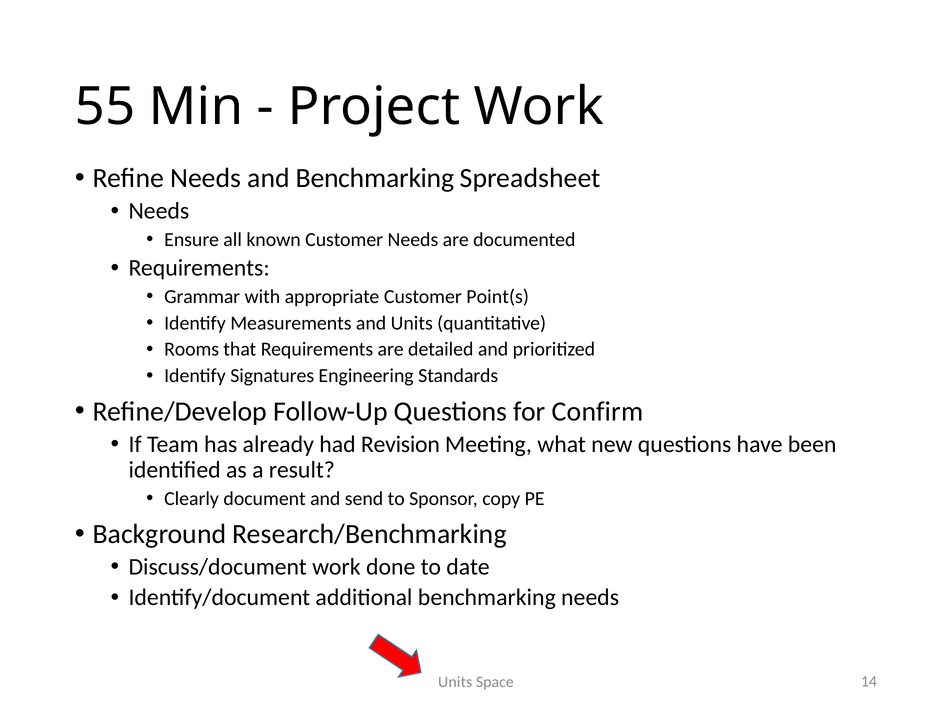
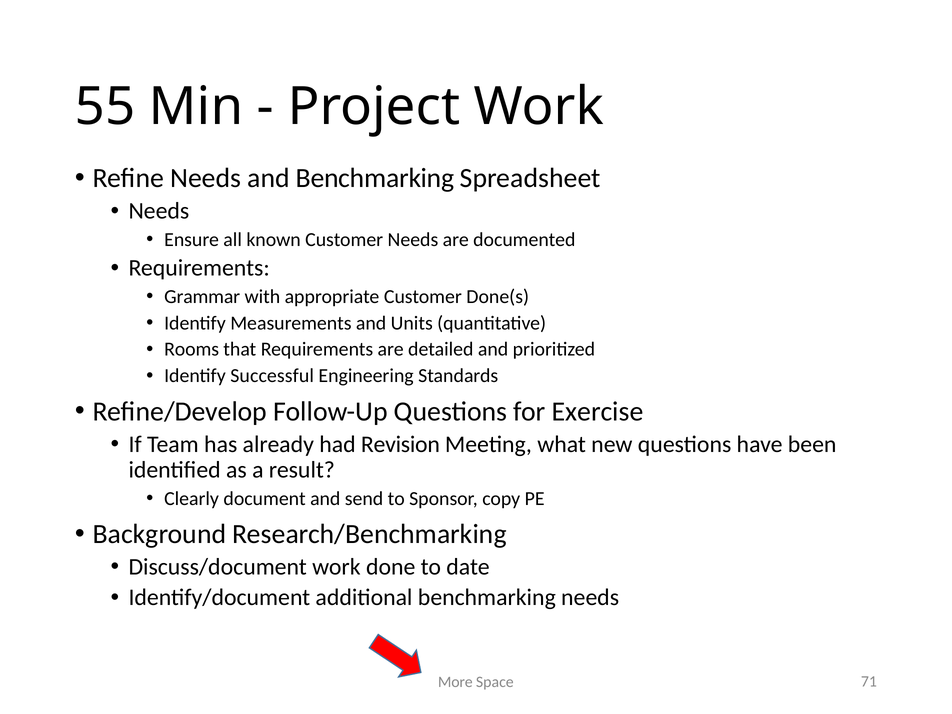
Point(s: Point(s -> Done(s
Signatures: Signatures -> Successful
Confirm: Confirm -> Exercise
Units at (455, 682): Units -> More
14: 14 -> 71
